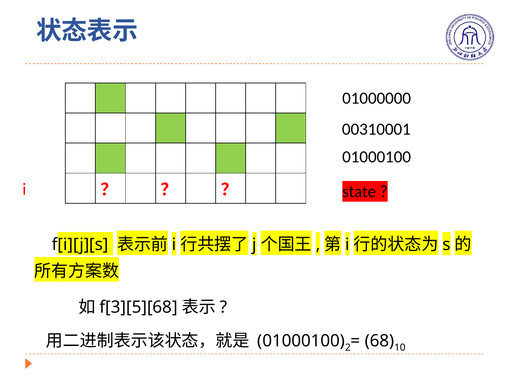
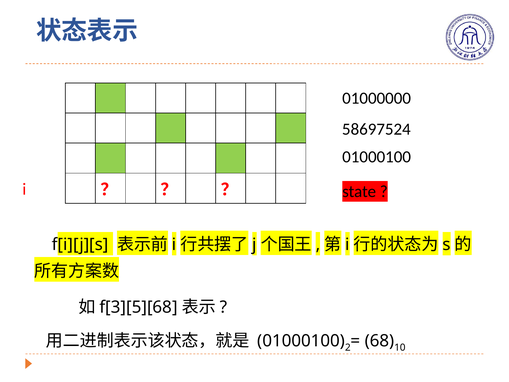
00310001: 00310001 -> 58697524
